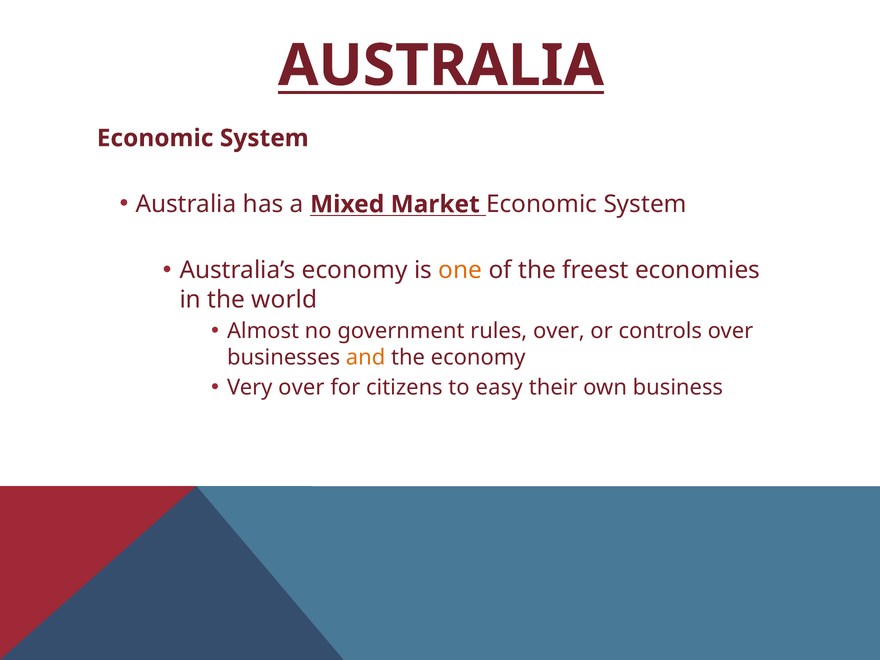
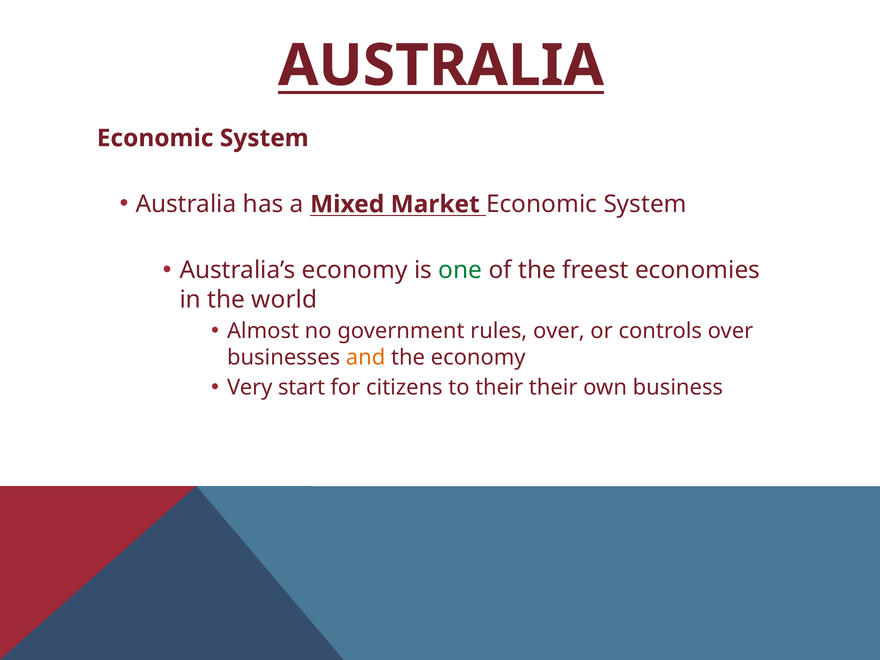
one colour: orange -> green
Very over: over -> start
to easy: easy -> their
